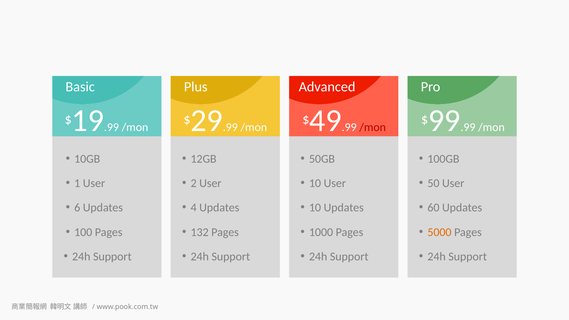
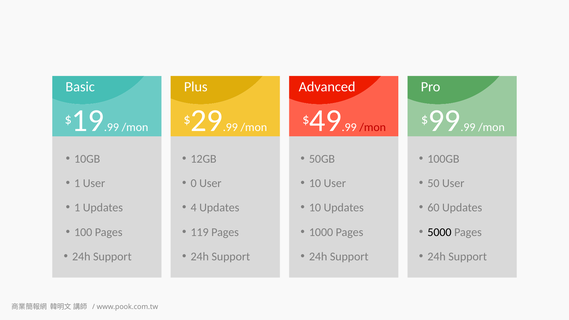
2: 2 -> 0
6 at (77, 208): 6 -> 1
132: 132 -> 119
5000 colour: orange -> black
